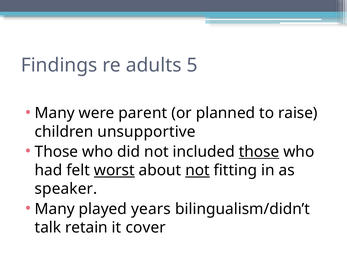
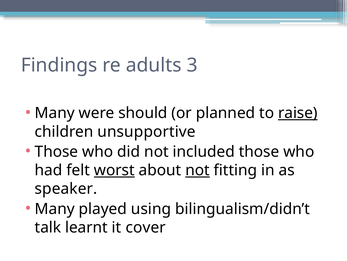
5: 5 -> 3
parent: parent -> should
raise underline: none -> present
those at (259, 151) underline: present -> none
years: years -> using
retain: retain -> learnt
